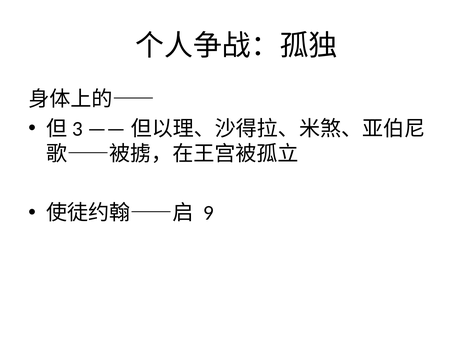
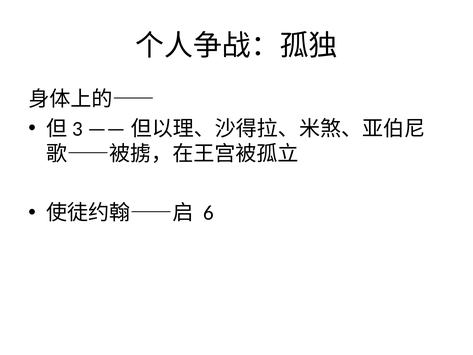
9: 9 -> 6
